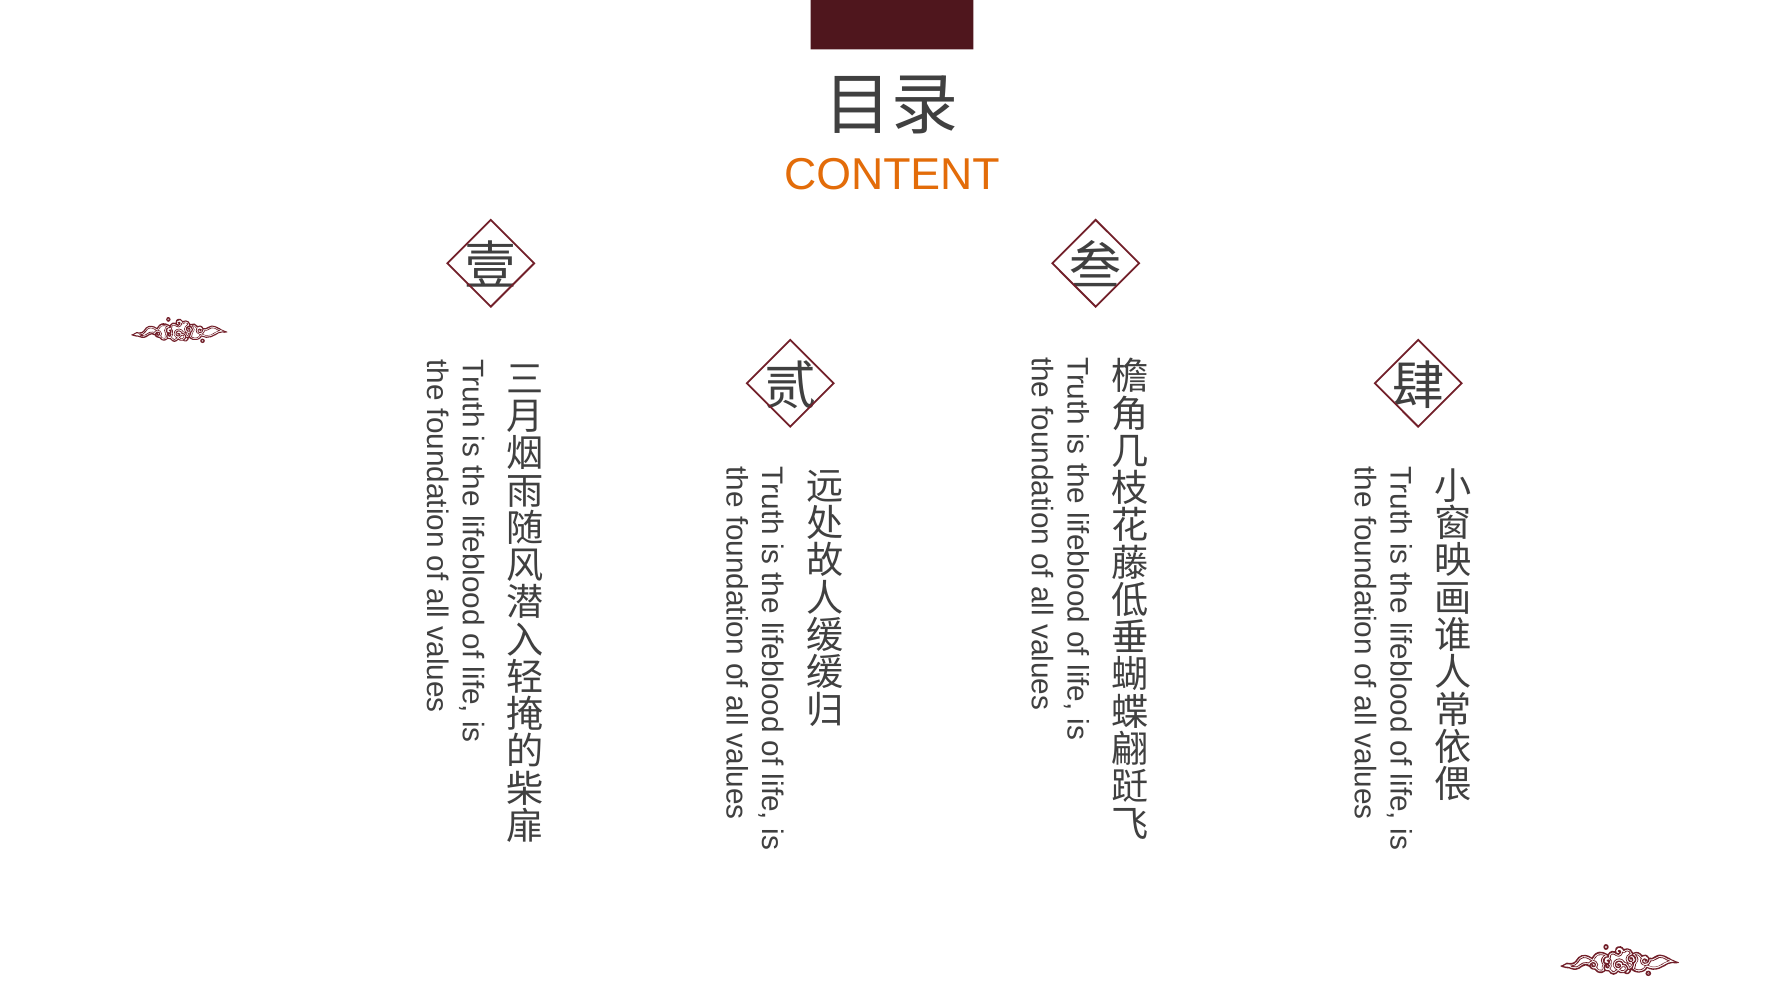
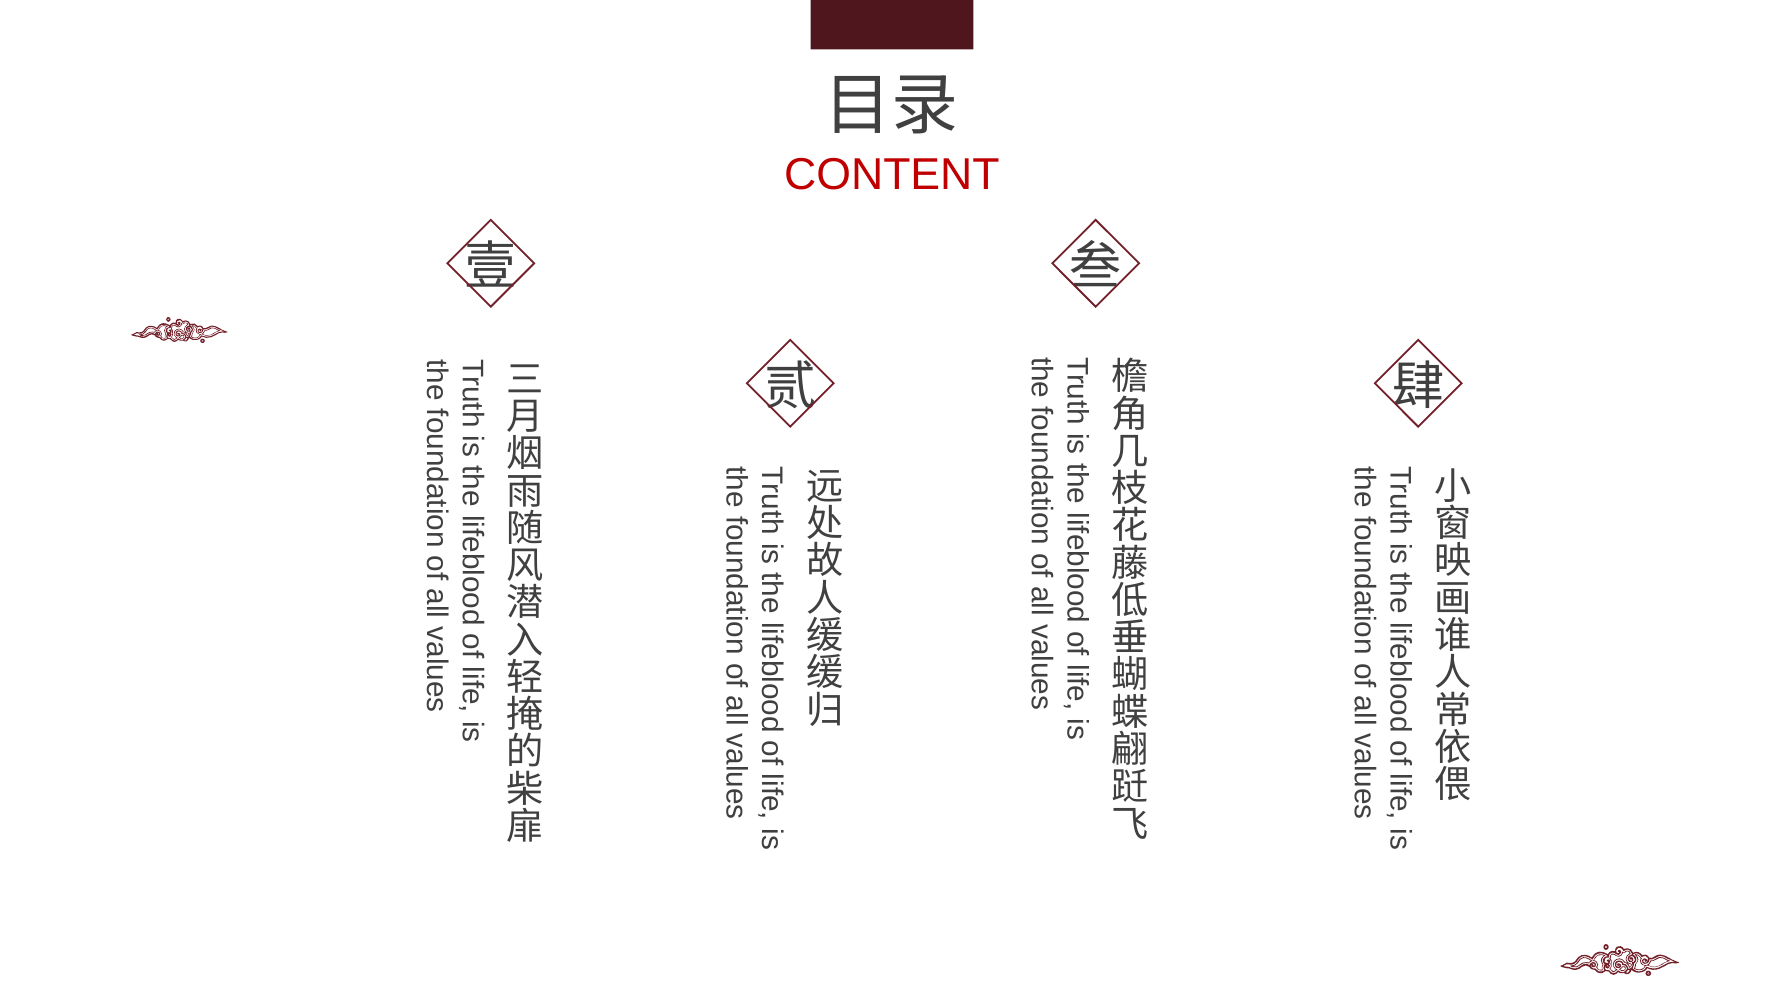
CONTENT colour: orange -> red
